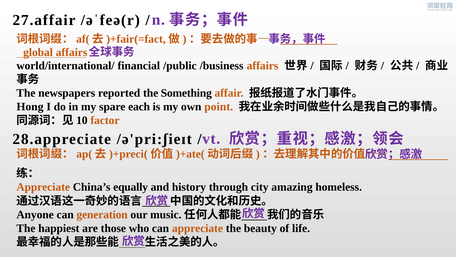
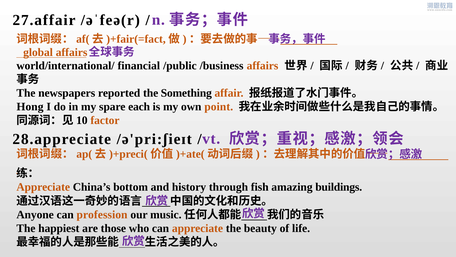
equally: equally -> bottom
city: city -> fish
homeless: homeless -> buildings
generation: generation -> profession
